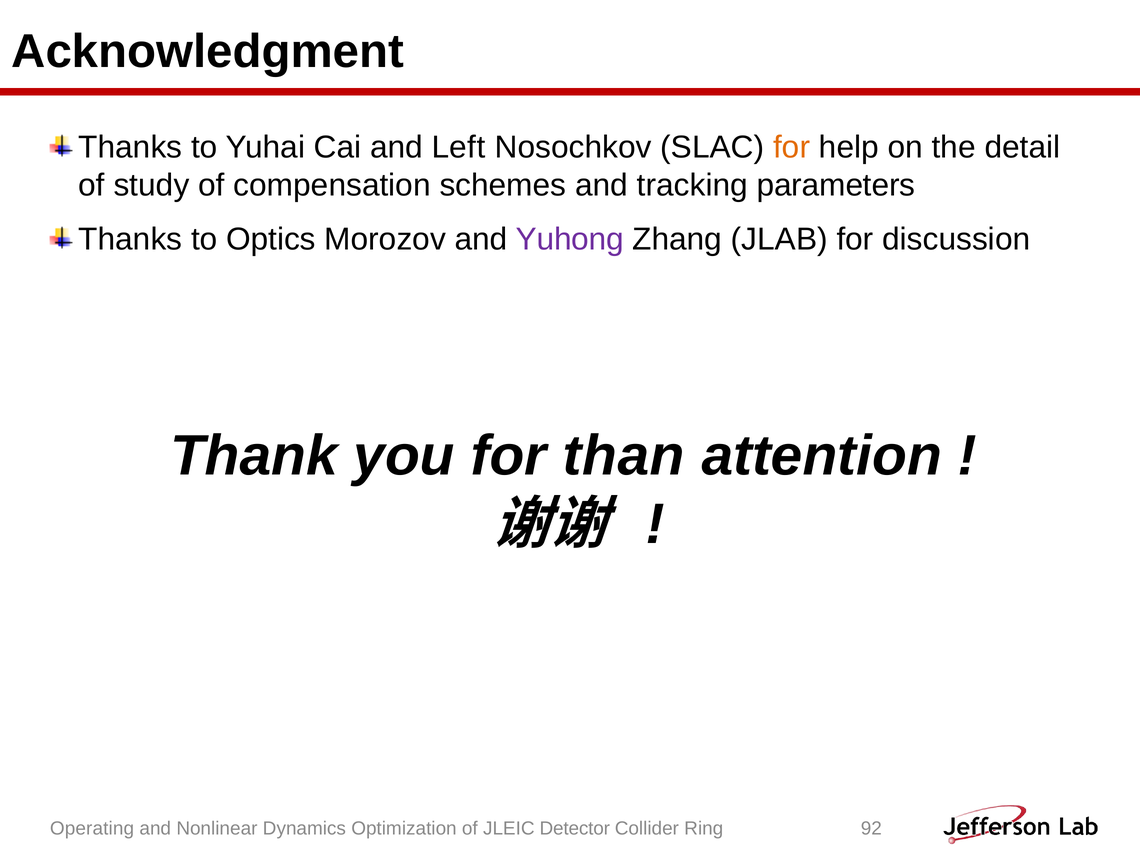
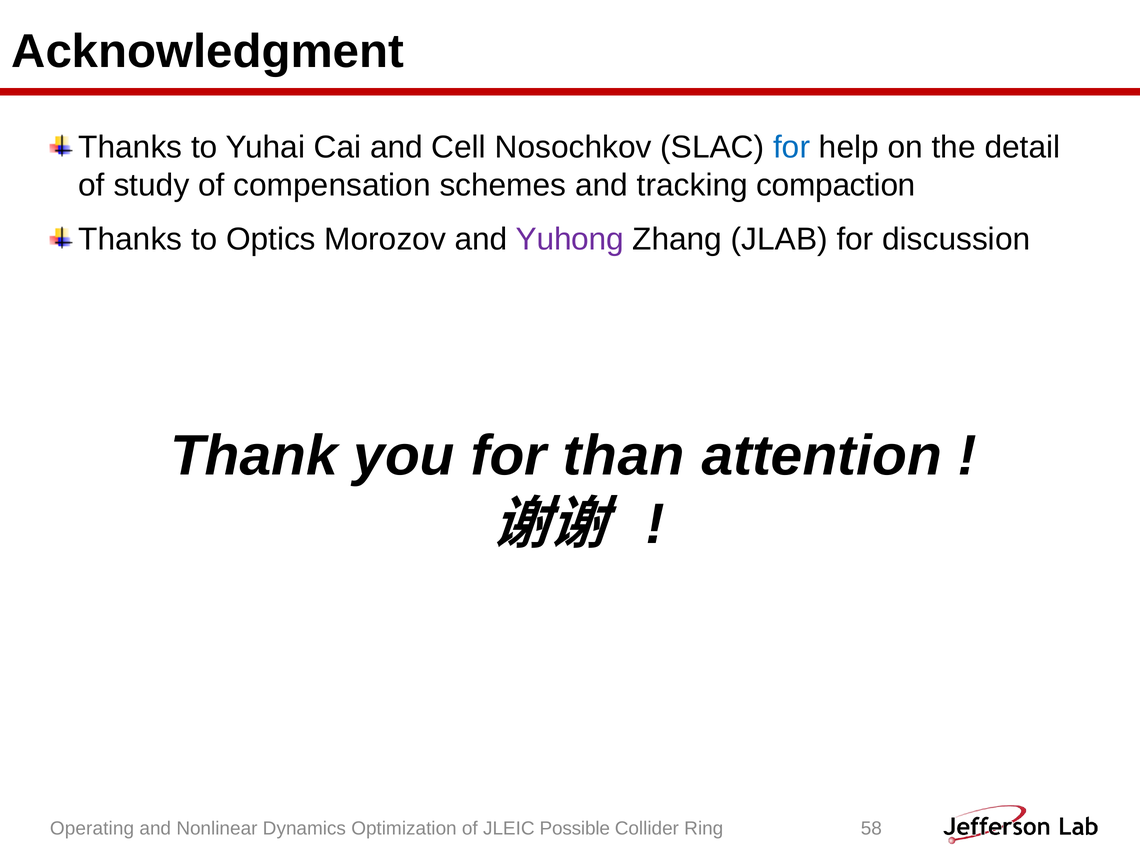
Left: Left -> Cell
for at (792, 147) colour: orange -> blue
parameters: parameters -> compaction
Detector: Detector -> Possible
92: 92 -> 58
